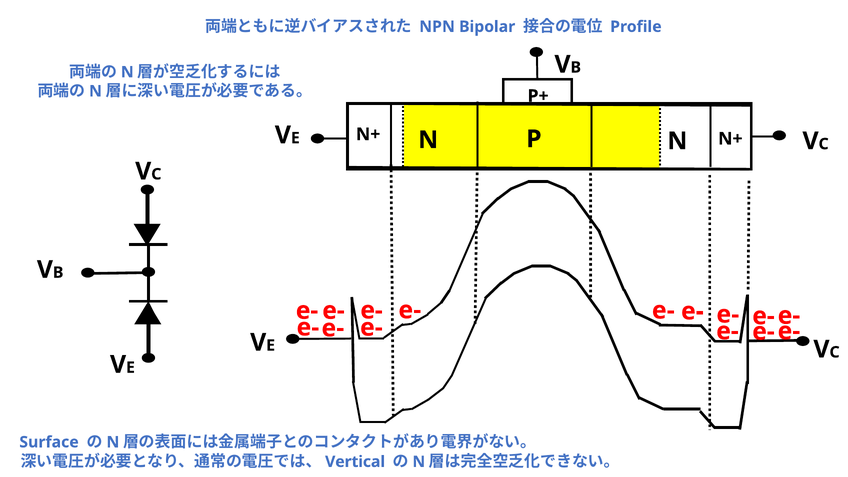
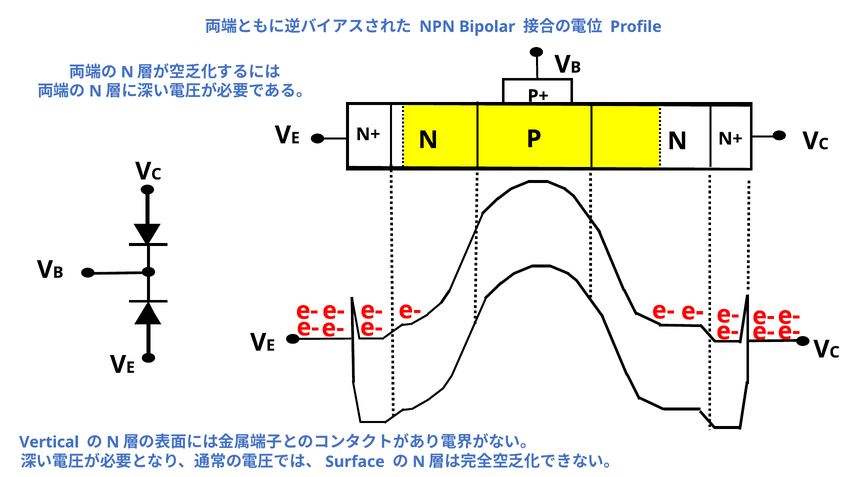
Surface: Surface -> Vertical
Vertical: Vertical -> Surface
